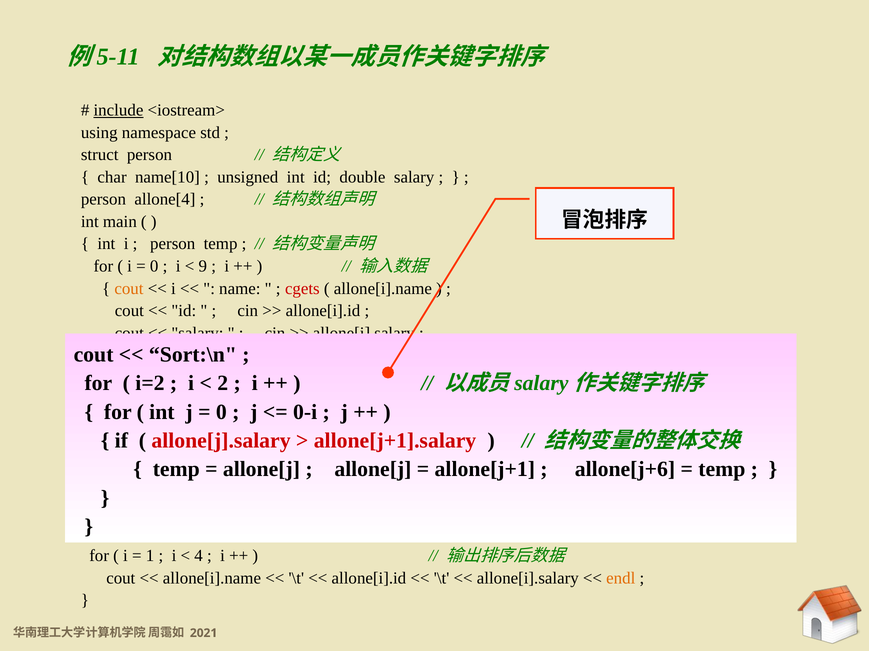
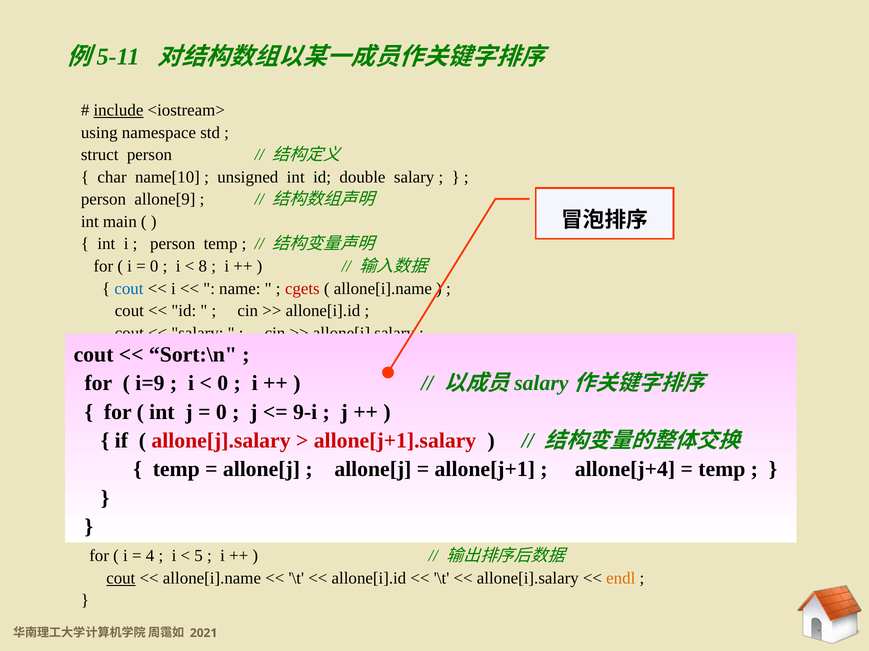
allone[4: allone[4 -> allone[9
9: 9 -> 8
cout at (129, 289) colour: orange -> blue
i=2: i=2 -> i=9
2 at (223, 384): 2 -> 0
0-i: 0-i -> 9-i
allone[j+6: allone[j+6 -> allone[j+4
1: 1 -> 4
4: 4 -> 5
cout at (121, 579) underline: none -> present
